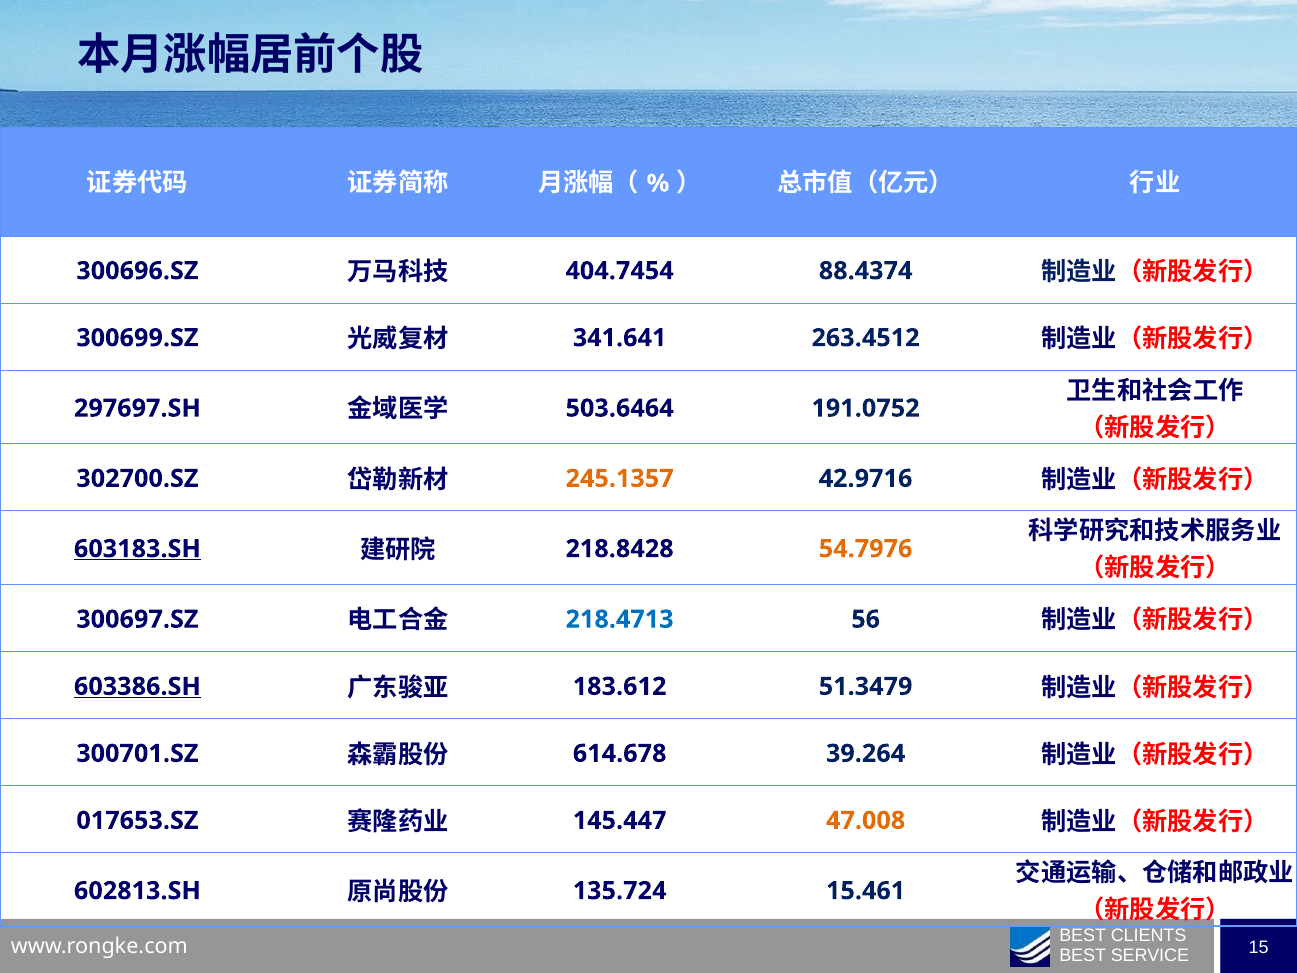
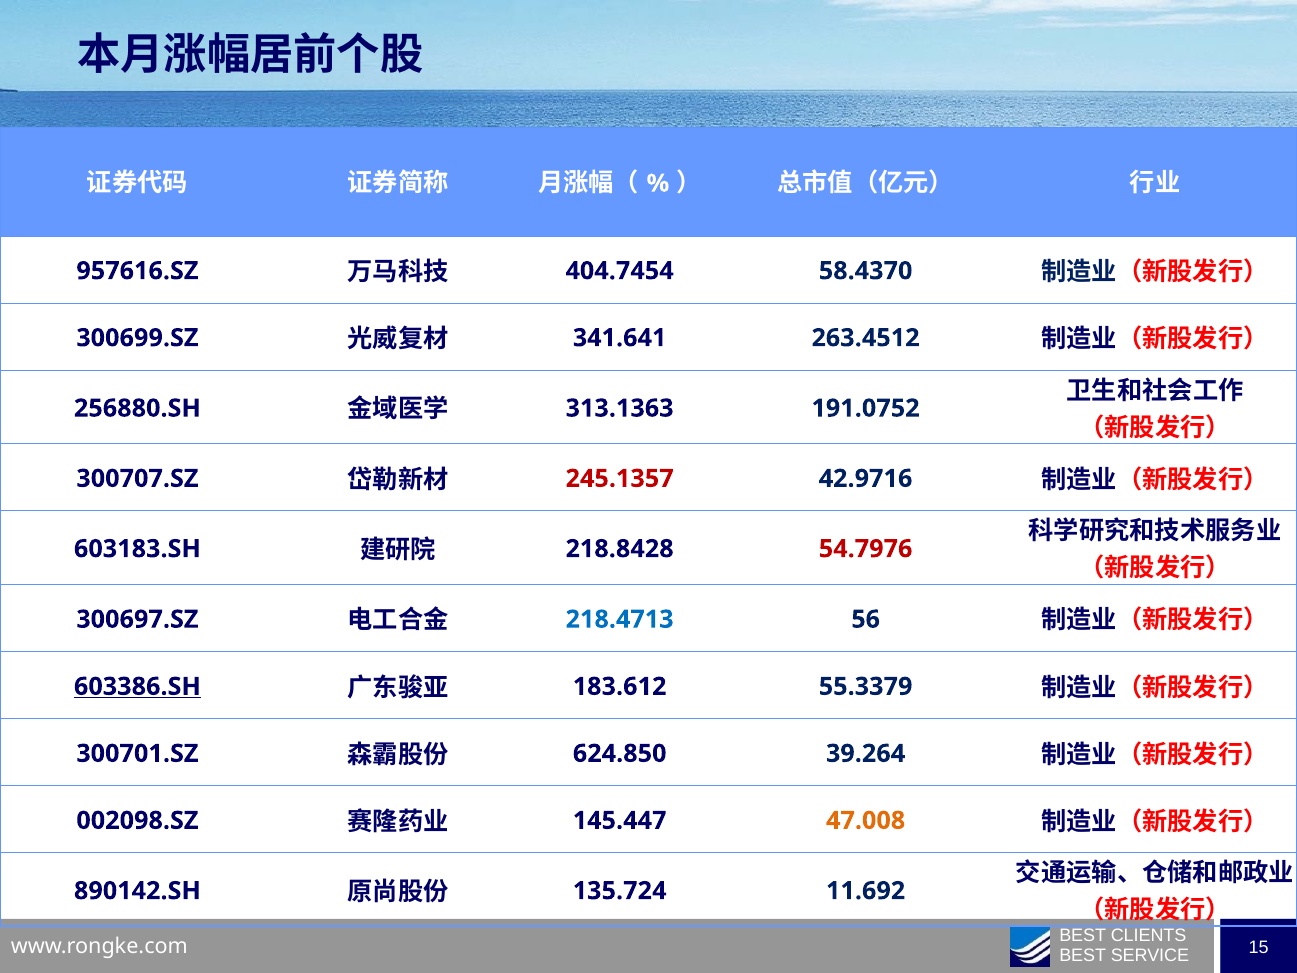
300696.SZ: 300696.SZ -> 957616.SZ
88.4374: 88.4374 -> 58.4370
297697.SH: 297697.SH -> 256880.SH
503.6464: 503.6464 -> 313.1363
302700.SZ: 302700.SZ -> 300707.SZ
245.1357 colour: orange -> red
603183.SH underline: present -> none
54.7976 colour: orange -> red
51.3479: 51.3479 -> 55.3379
614.678: 614.678 -> 624.850
017653.SZ: 017653.SZ -> 002098.SZ
602813.SH: 602813.SH -> 890142.SH
15.461: 15.461 -> 11.692
